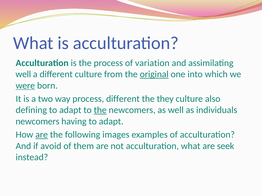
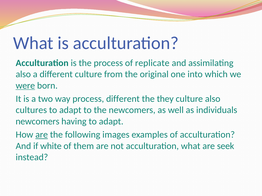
variation: variation -> replicate
well at (23, 74): well -> also
original underline: present -> none
defining: defining -> cultures
the at (100, 110) underline: present -> none
avoid: avoid -> white
